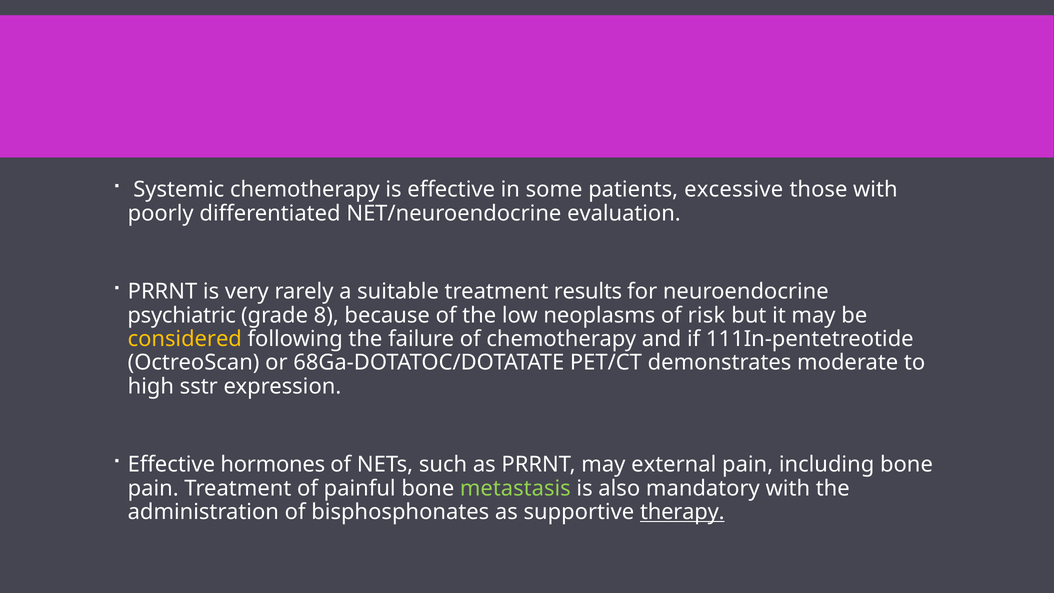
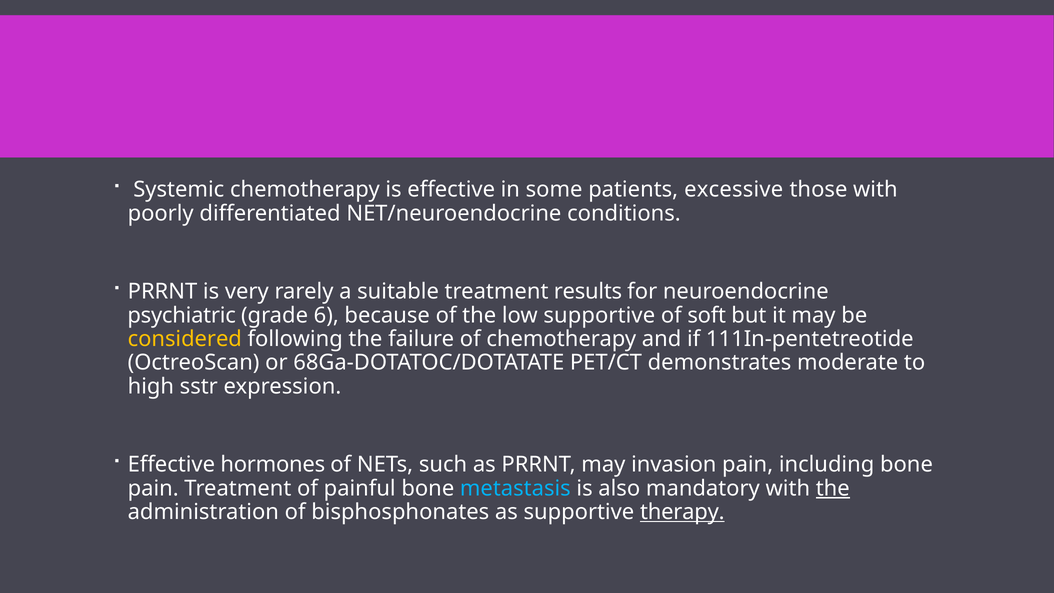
evaluation: evaluation -> conditions
8: 8 -> 6
low neoplasms: neoplasms -> supportive
risk: risk -> soft
external: external -> invasion
metastasis colour: light green -> light blue
the at (833, 488) underline: none -> present
